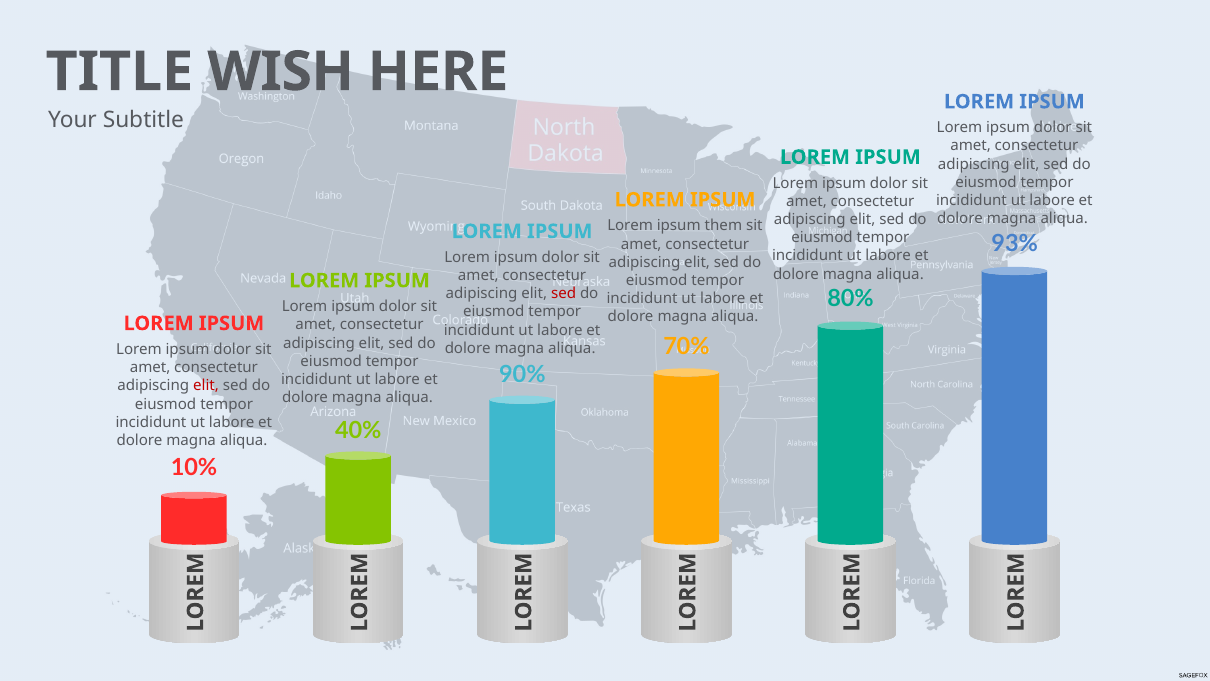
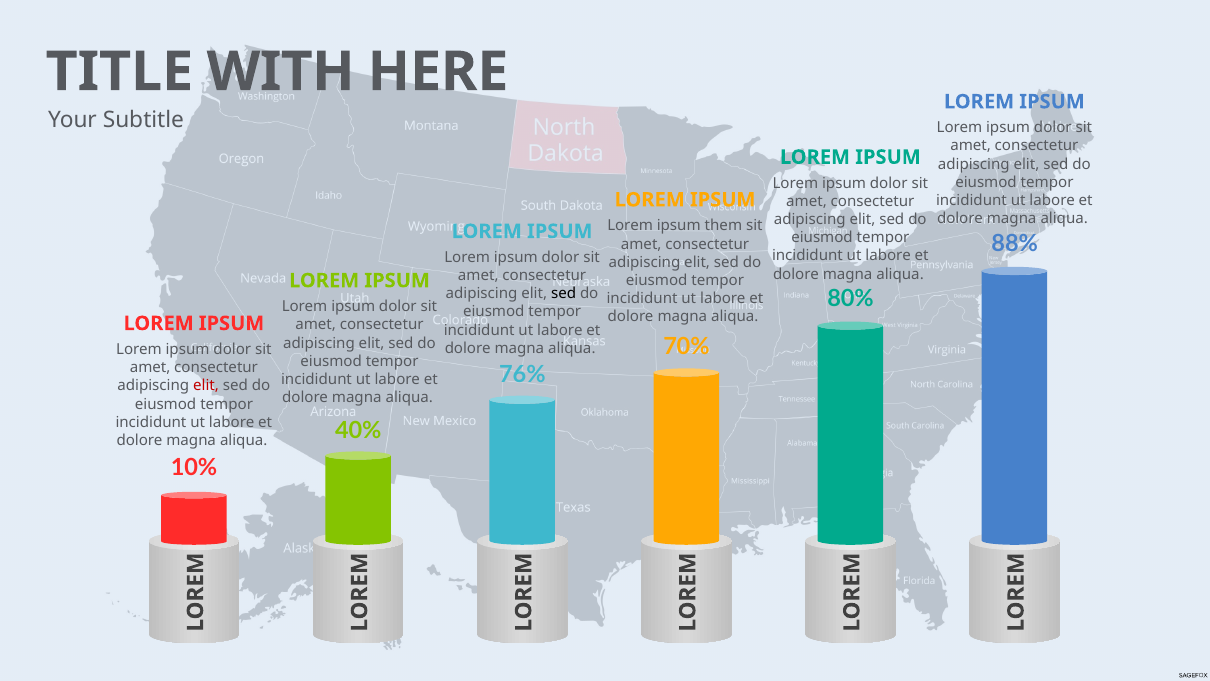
WISH: WISH -> WITH
93%: 93% -> 88%
sed at (564, 294) colour: red -> black
90%: 90% -> 76%
